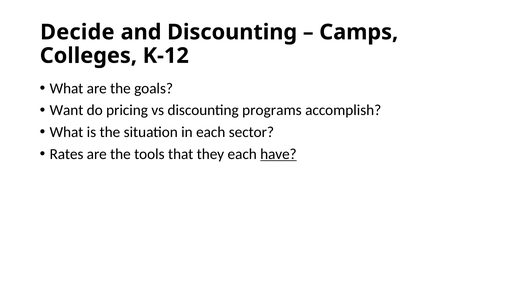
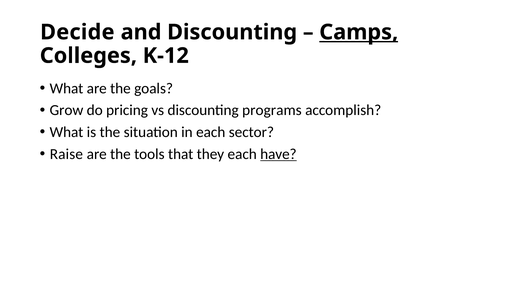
Camps underline: none -> present
Want: Want -> Grow
Rates: Rates -> Raise
